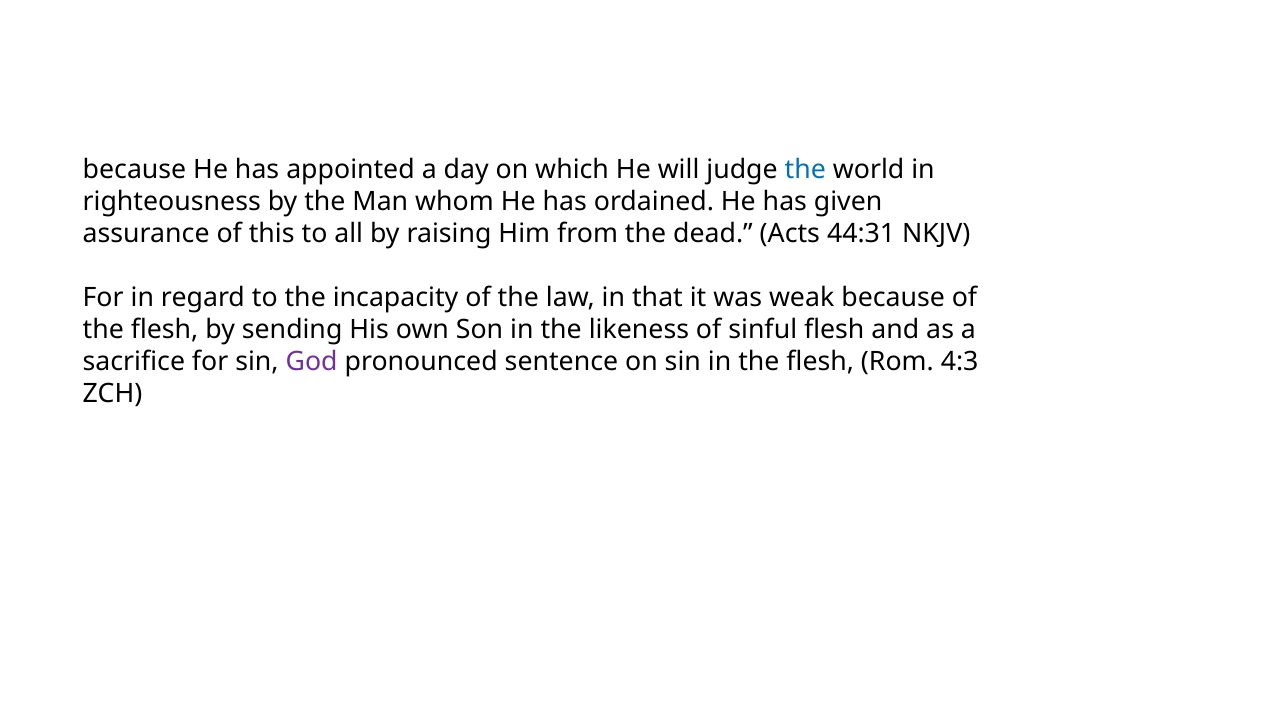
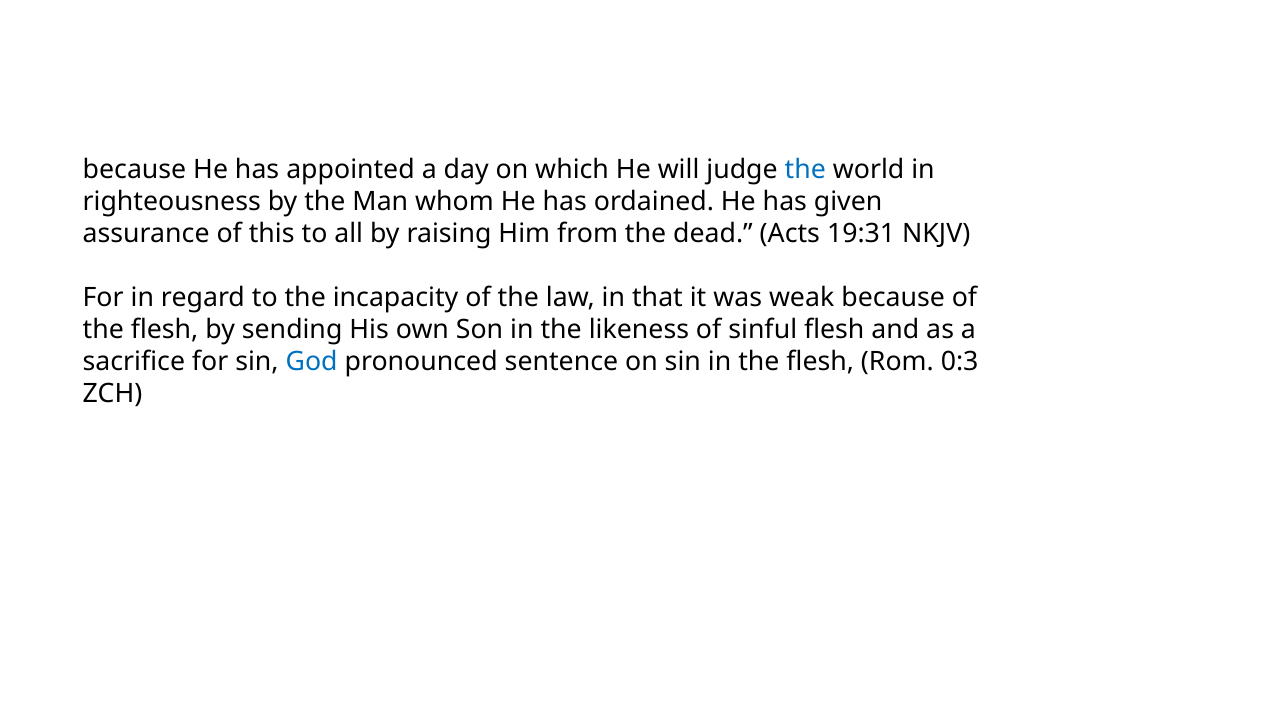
44:31: 44:31 -> 19:31
God colour: purple -> blue
4:3: 4:3 -> 0:3
